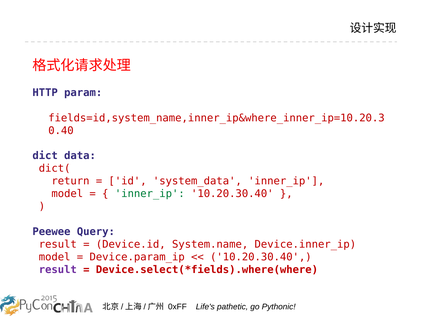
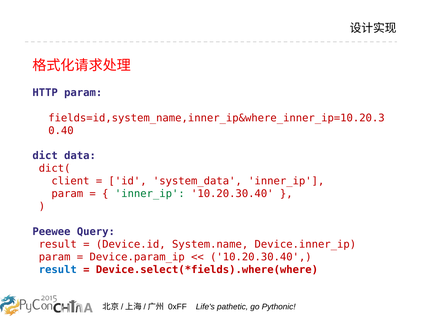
return: return -> client
model at (67, 194): model -> param
model at (55, 257): model -> param
result at (58, 270) colour: purple -> blue
